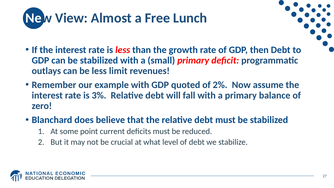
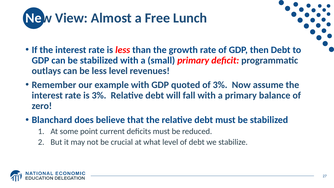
less limit: limit -> level
of 2%: 2% -> 3%
